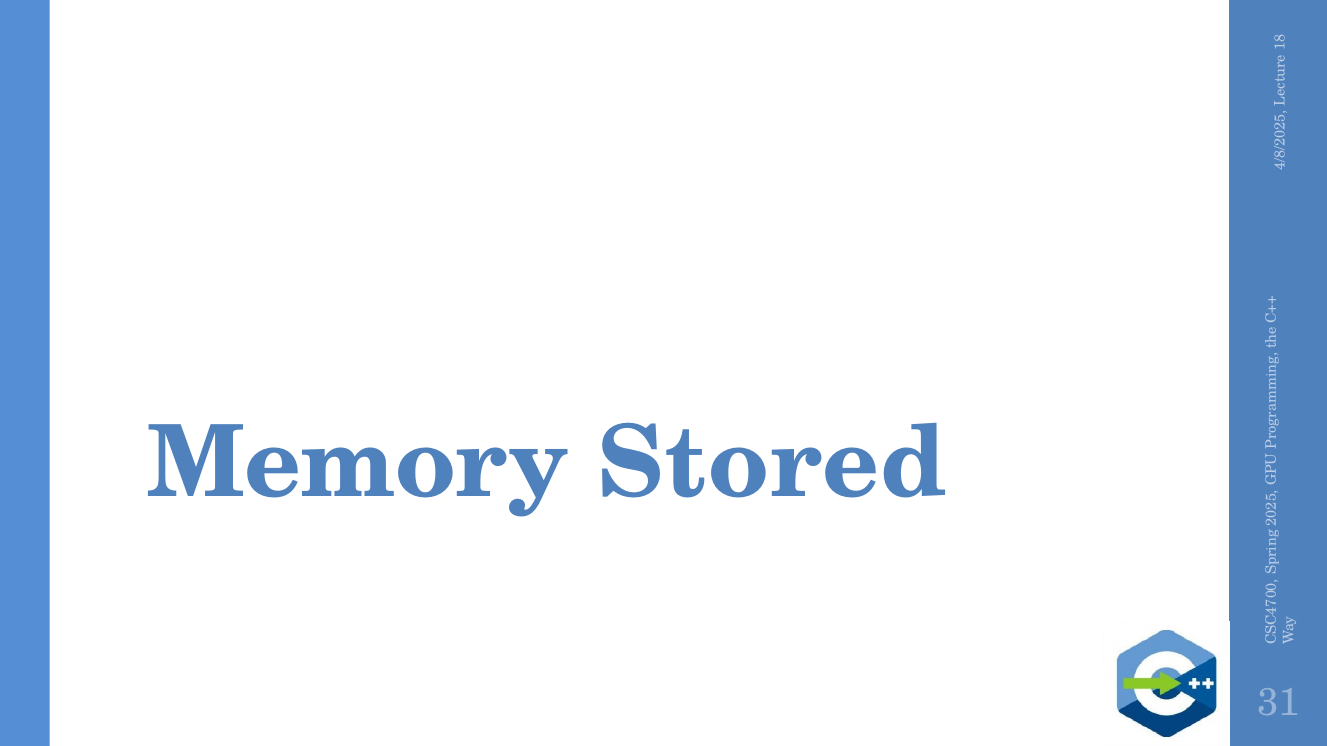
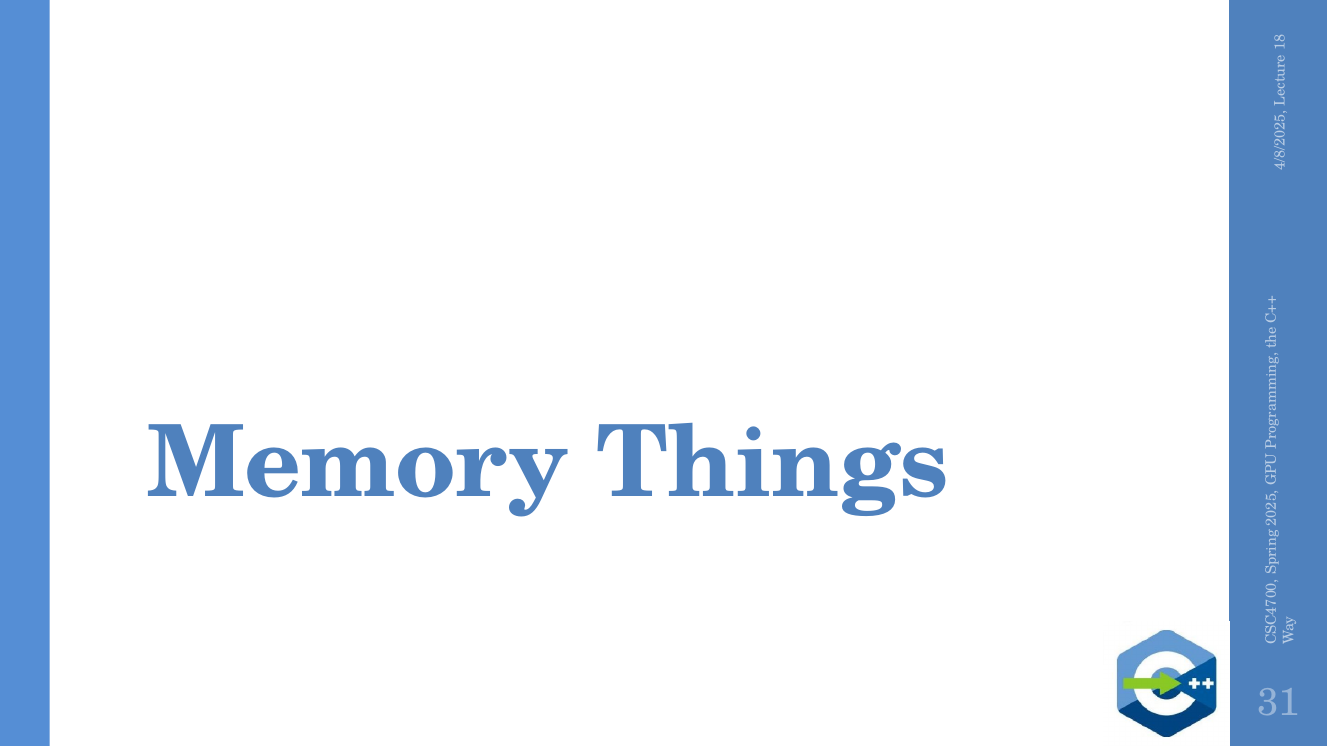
Stored: Stored -> Things
